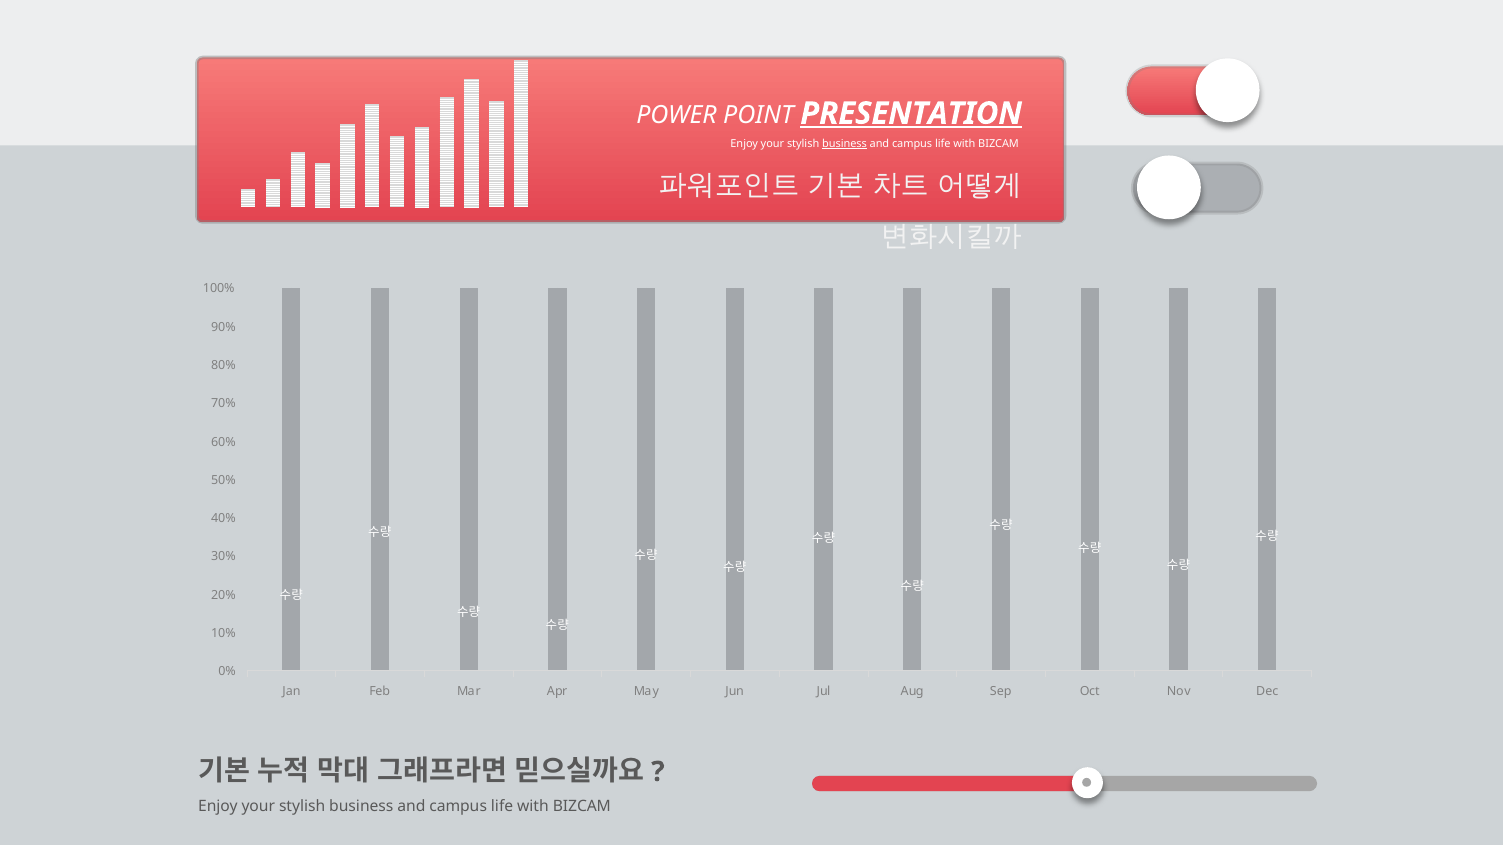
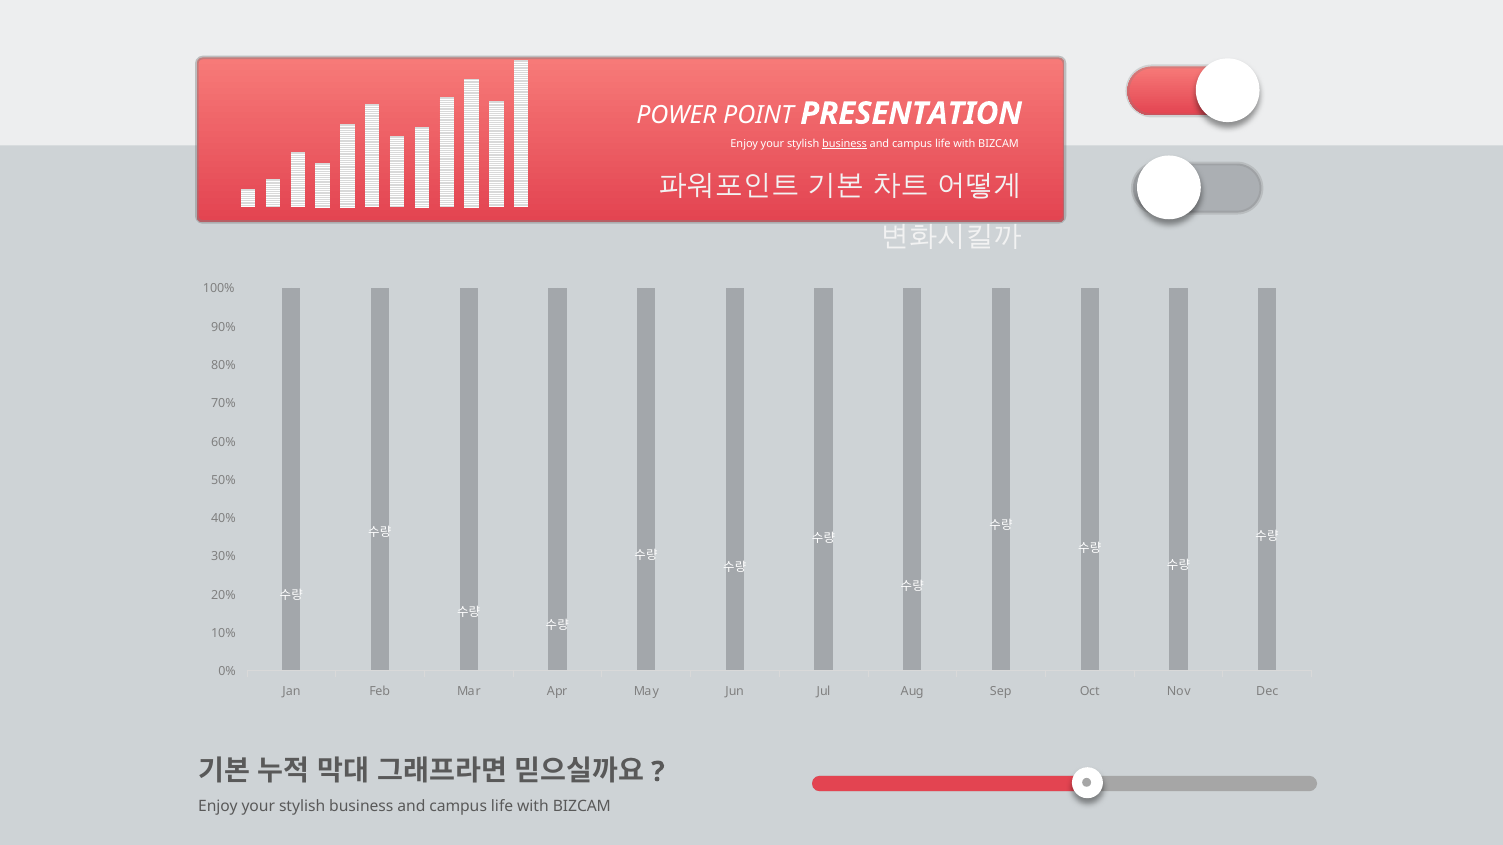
PRESENTATION underline: present -> none
